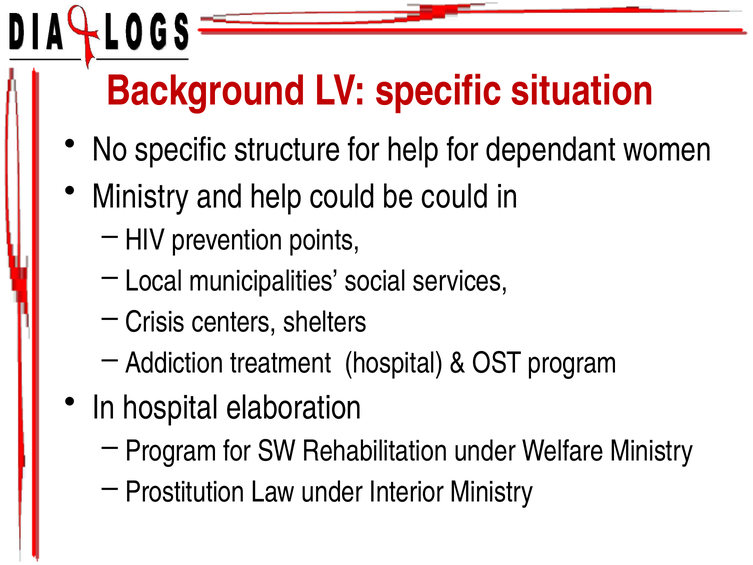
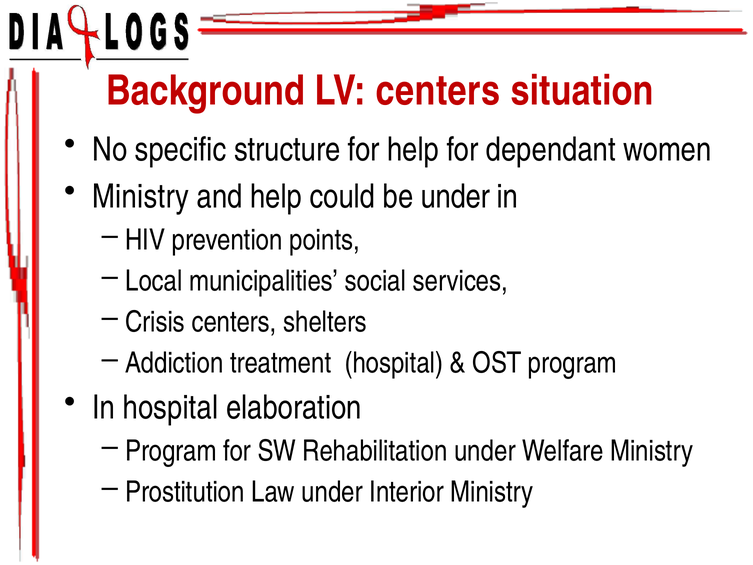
LV specific: specific -> centers
be could: could -> under
